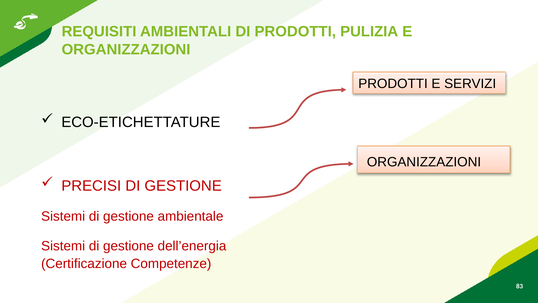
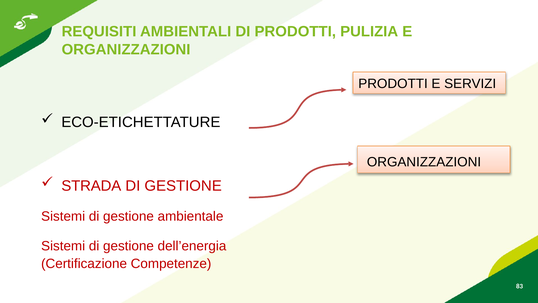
PRECISI: PRECISI -> STRADA
